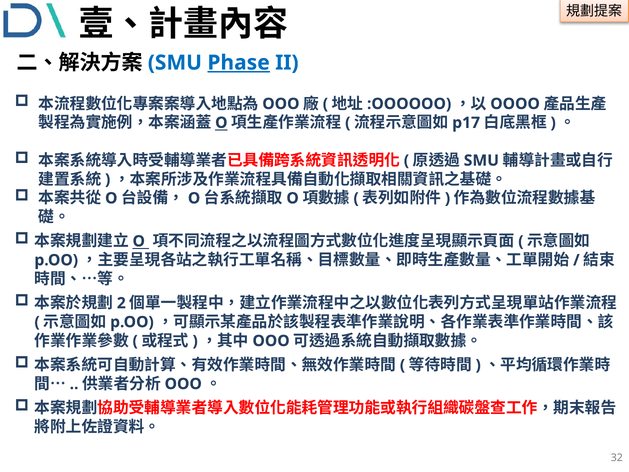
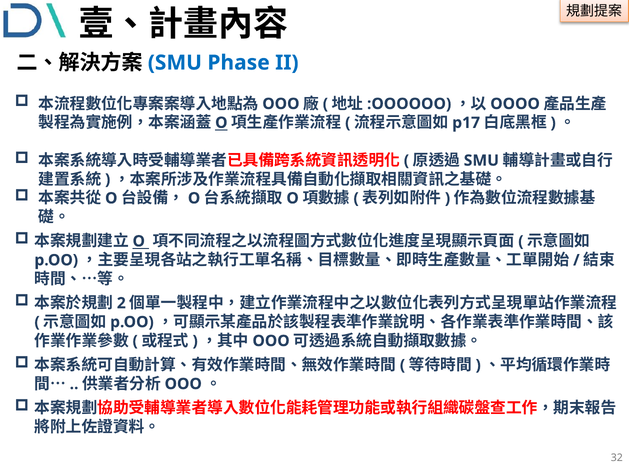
Phase underline: present -> none
